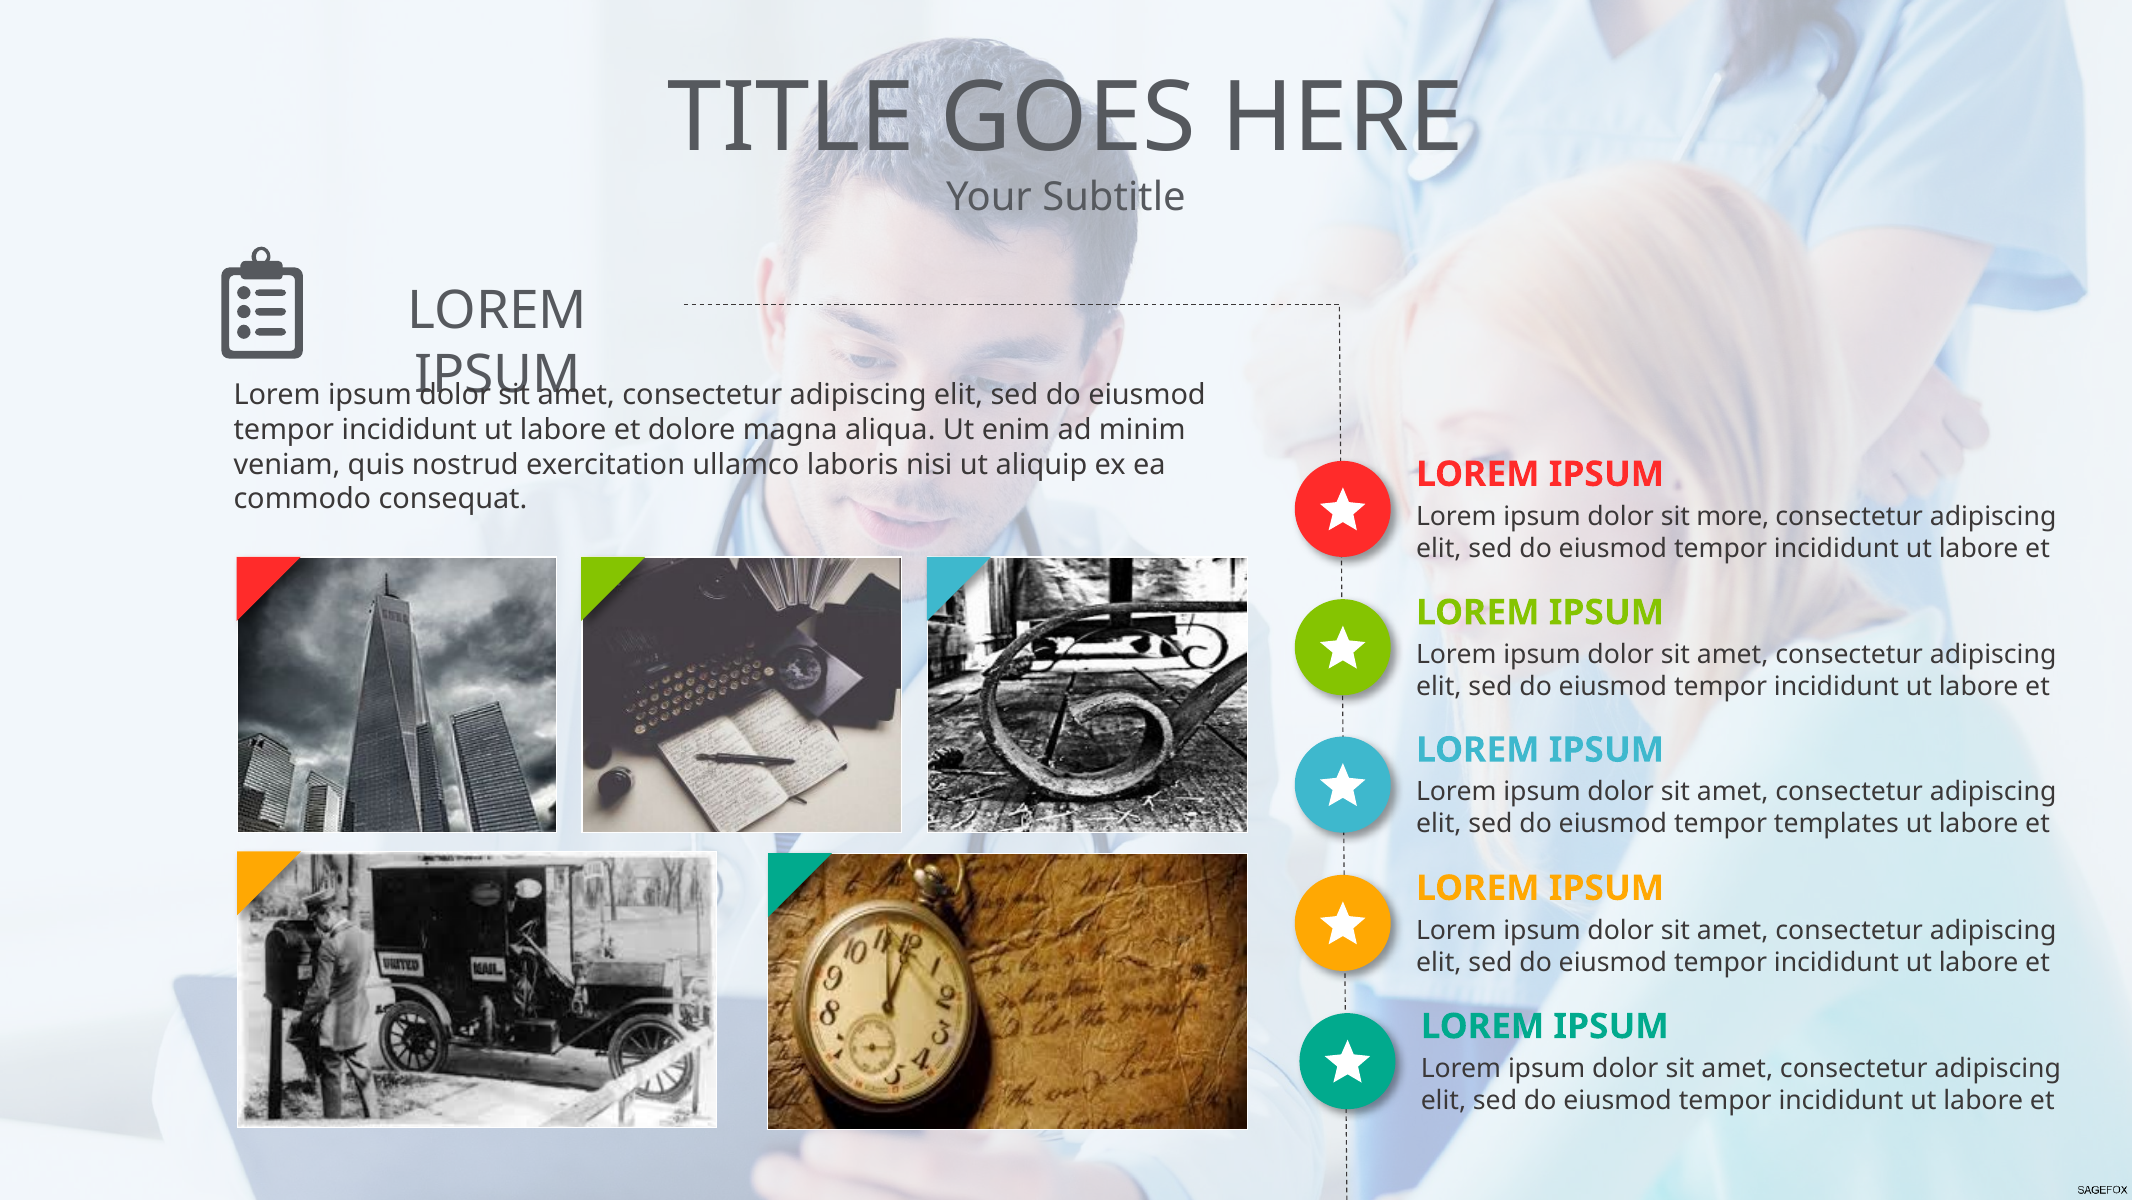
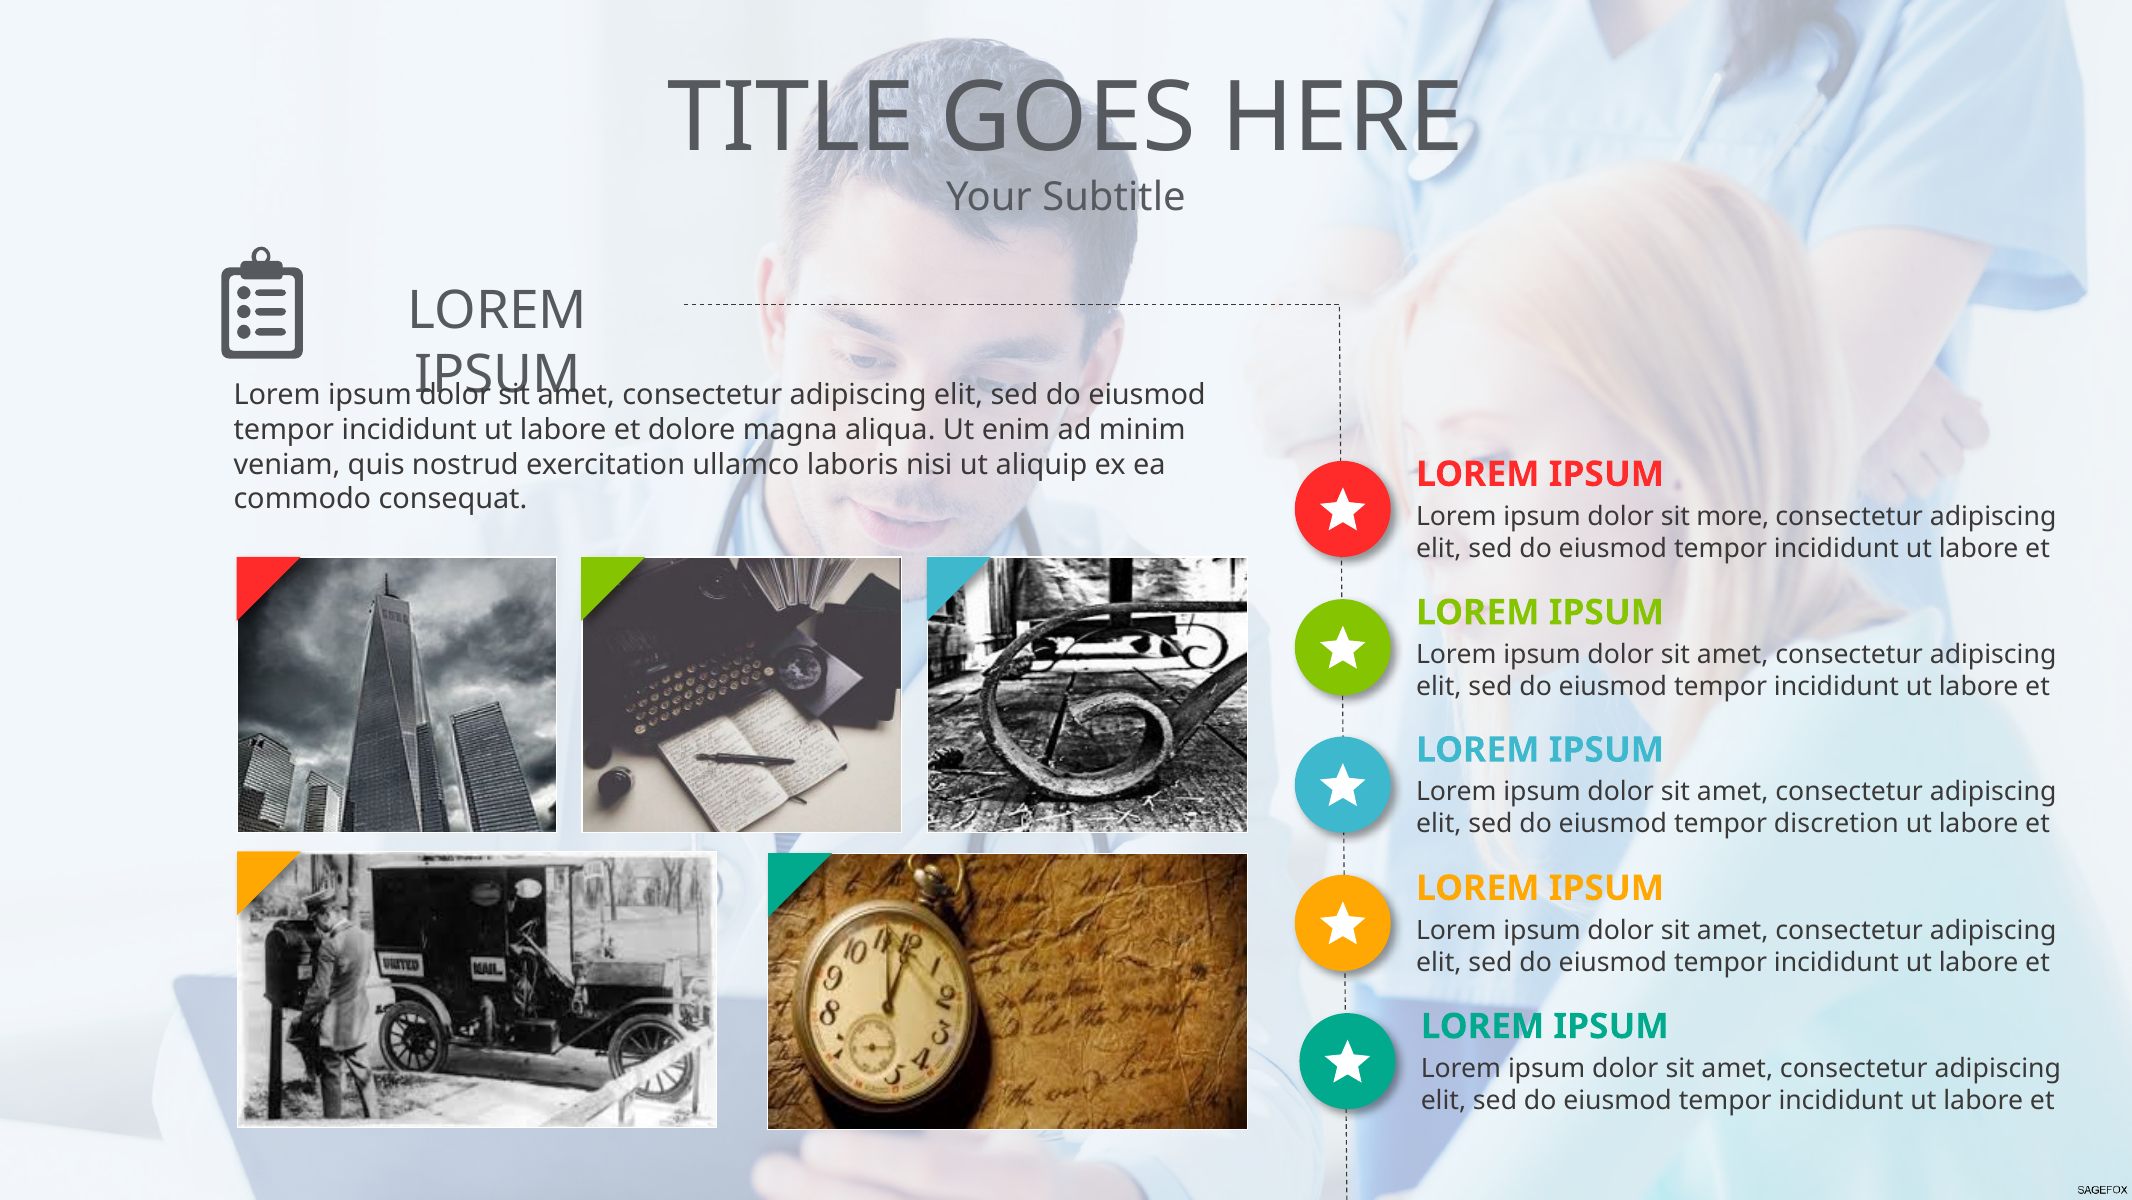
templates: templates -> discretion
